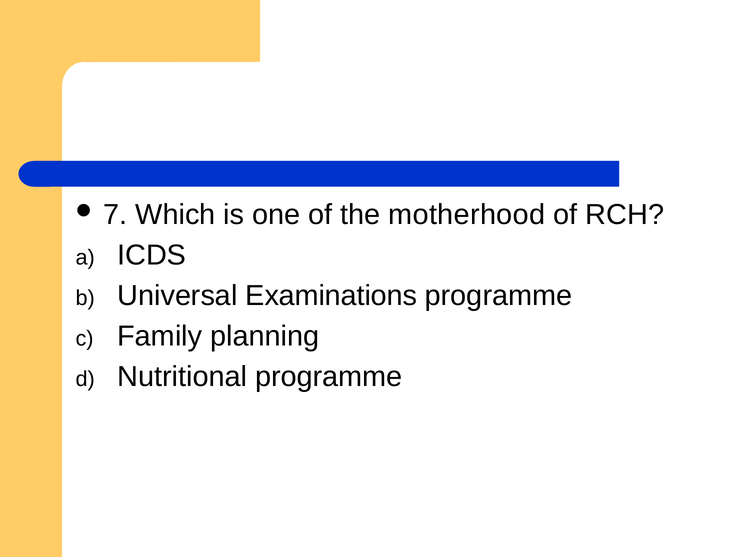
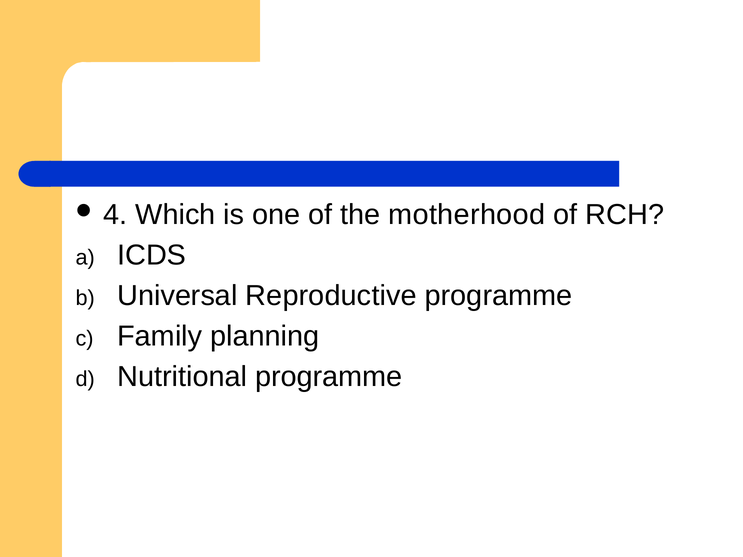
7: 7 -> 4
Examinations: Examinations -> Reproductive
